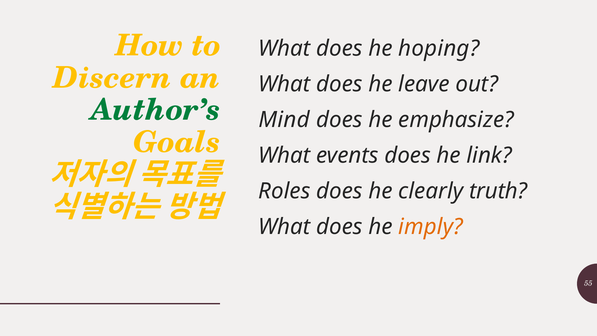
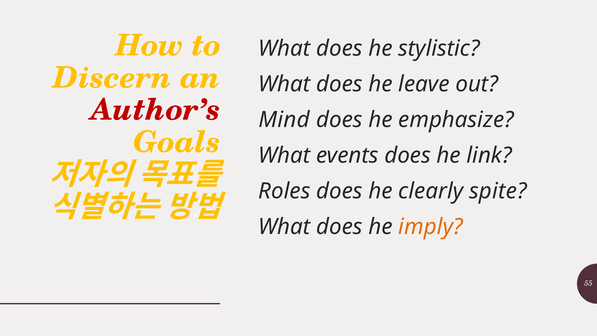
hoping: hoping -> stylistic
Author’s colour: green -> red
truth: truth -> spite
